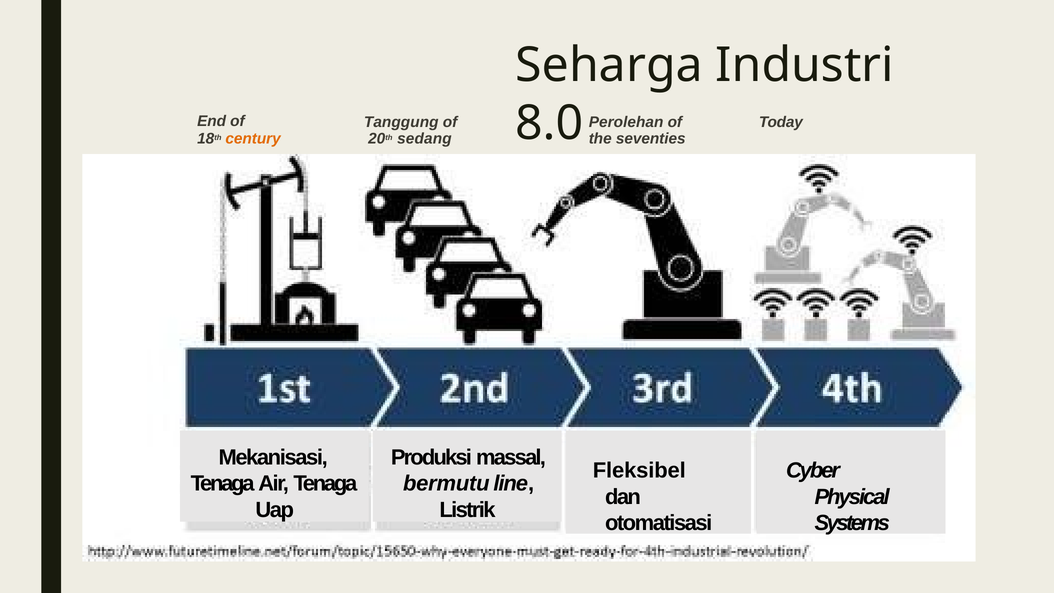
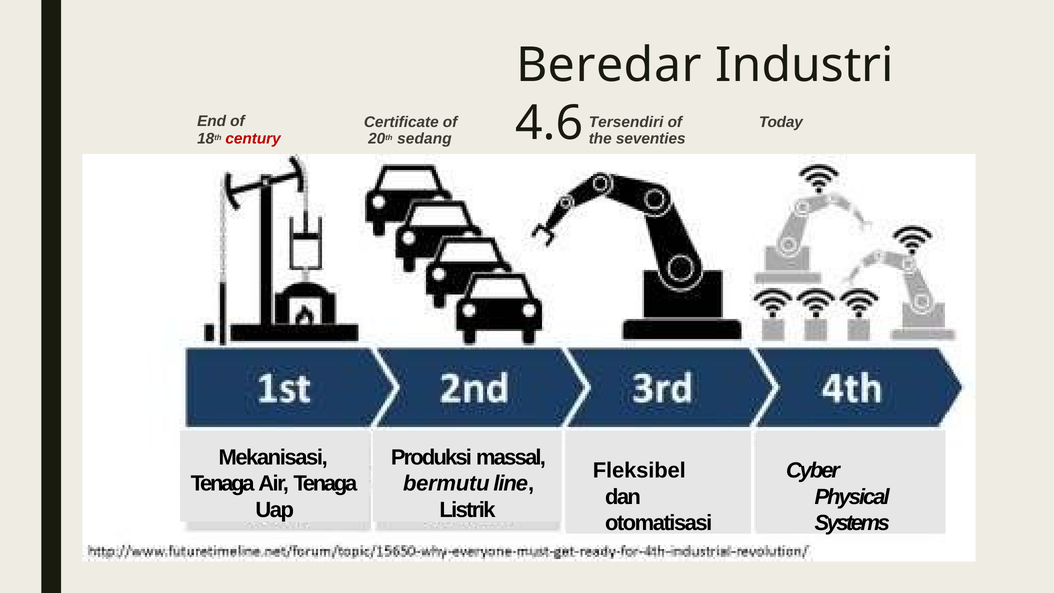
Seharga: Seharga -> Beredar
8.0: 8.0 -> 4.6
Tanggung: Tanggung -> Certificate
Perolehan: Perolehan -> Tersendiri
century colour: orange -> red
